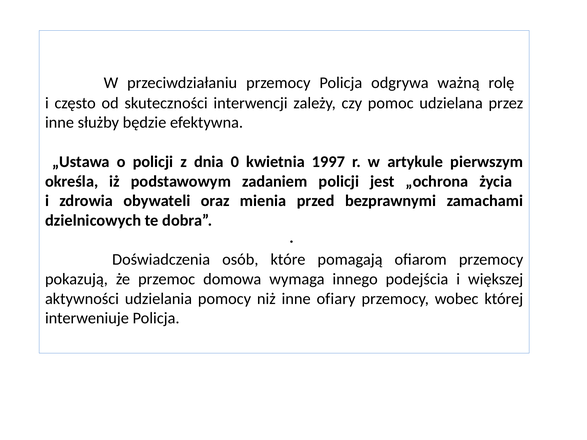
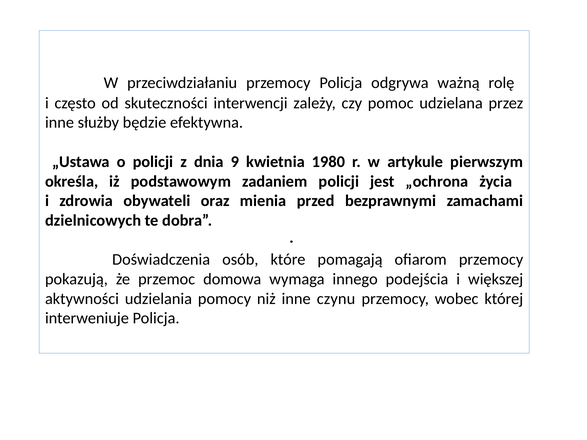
0: 0 -> 9
1997: 1997 -> 1980
ofiary: ofiary -> czynu
